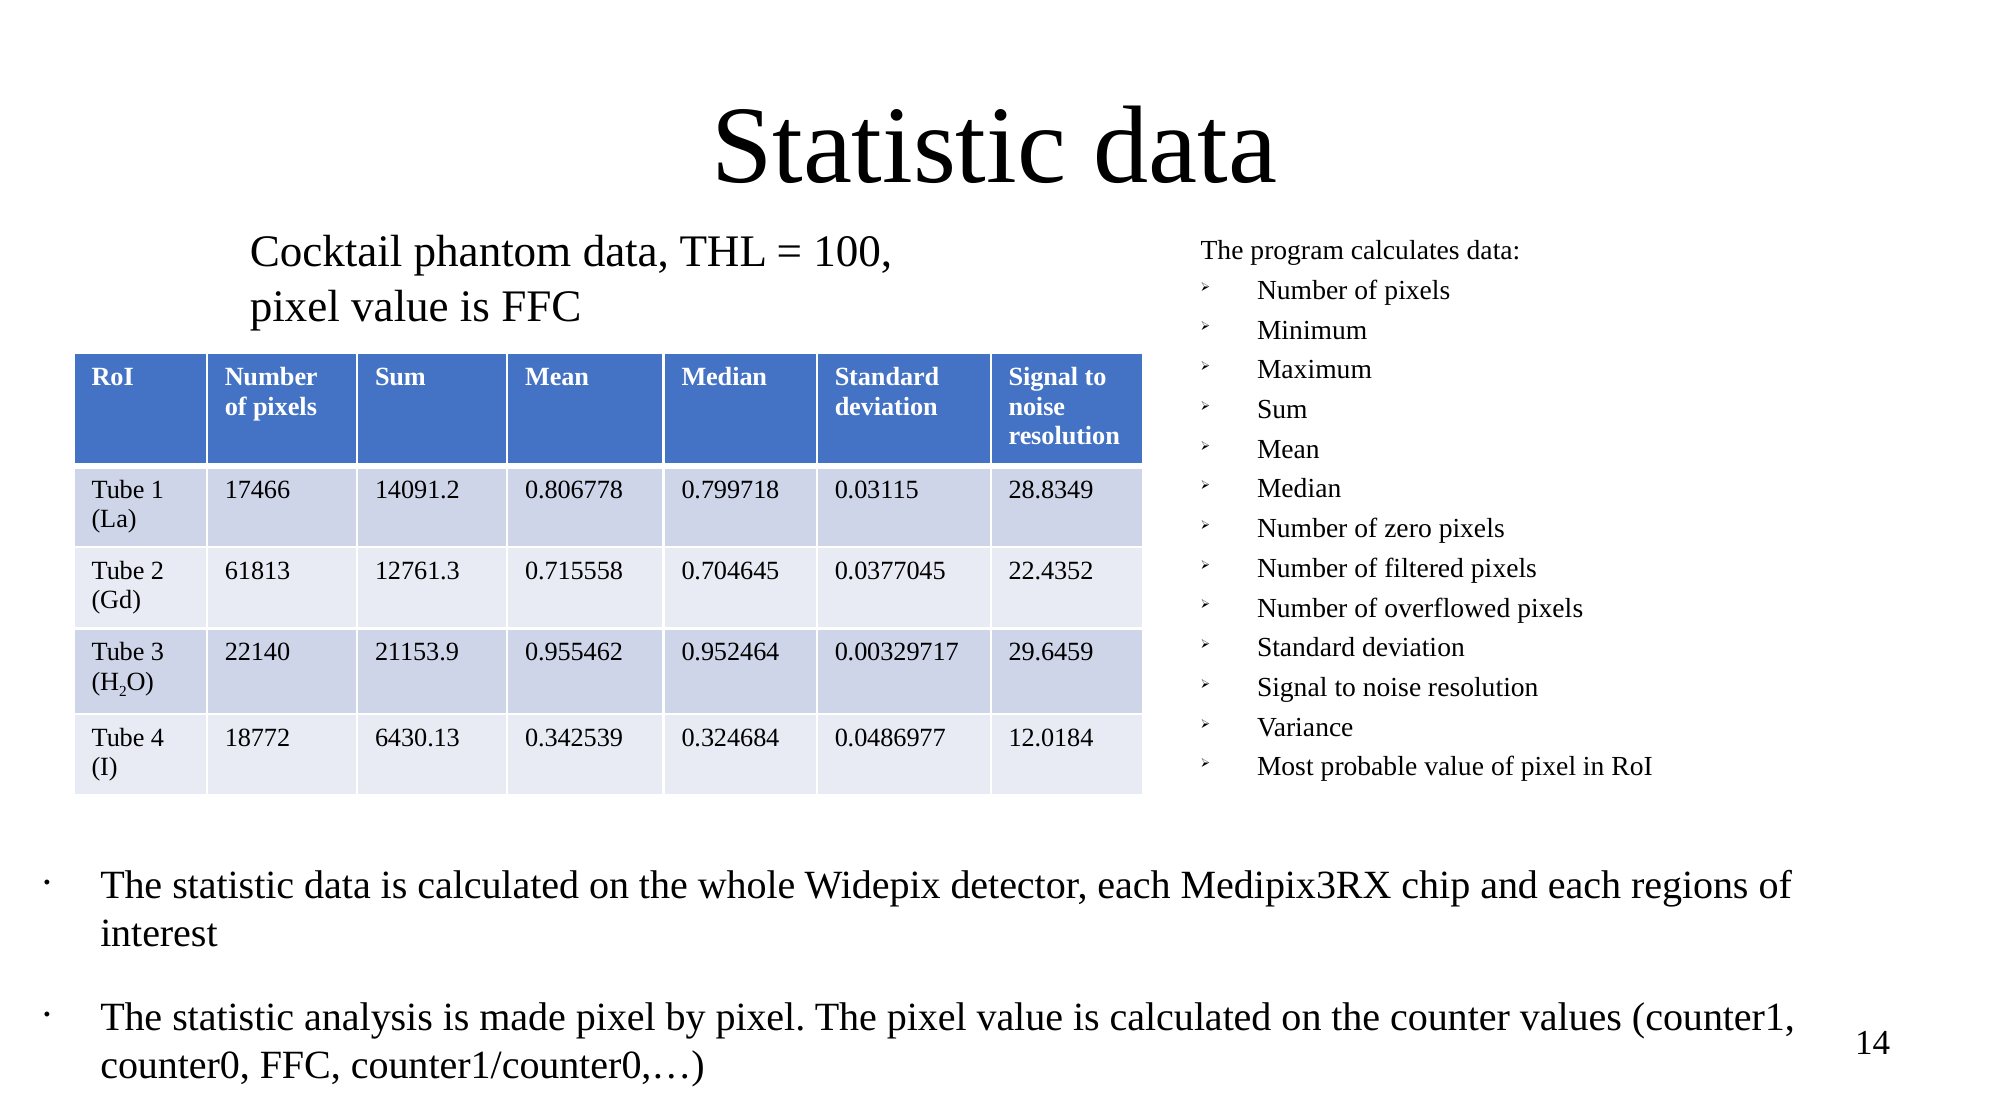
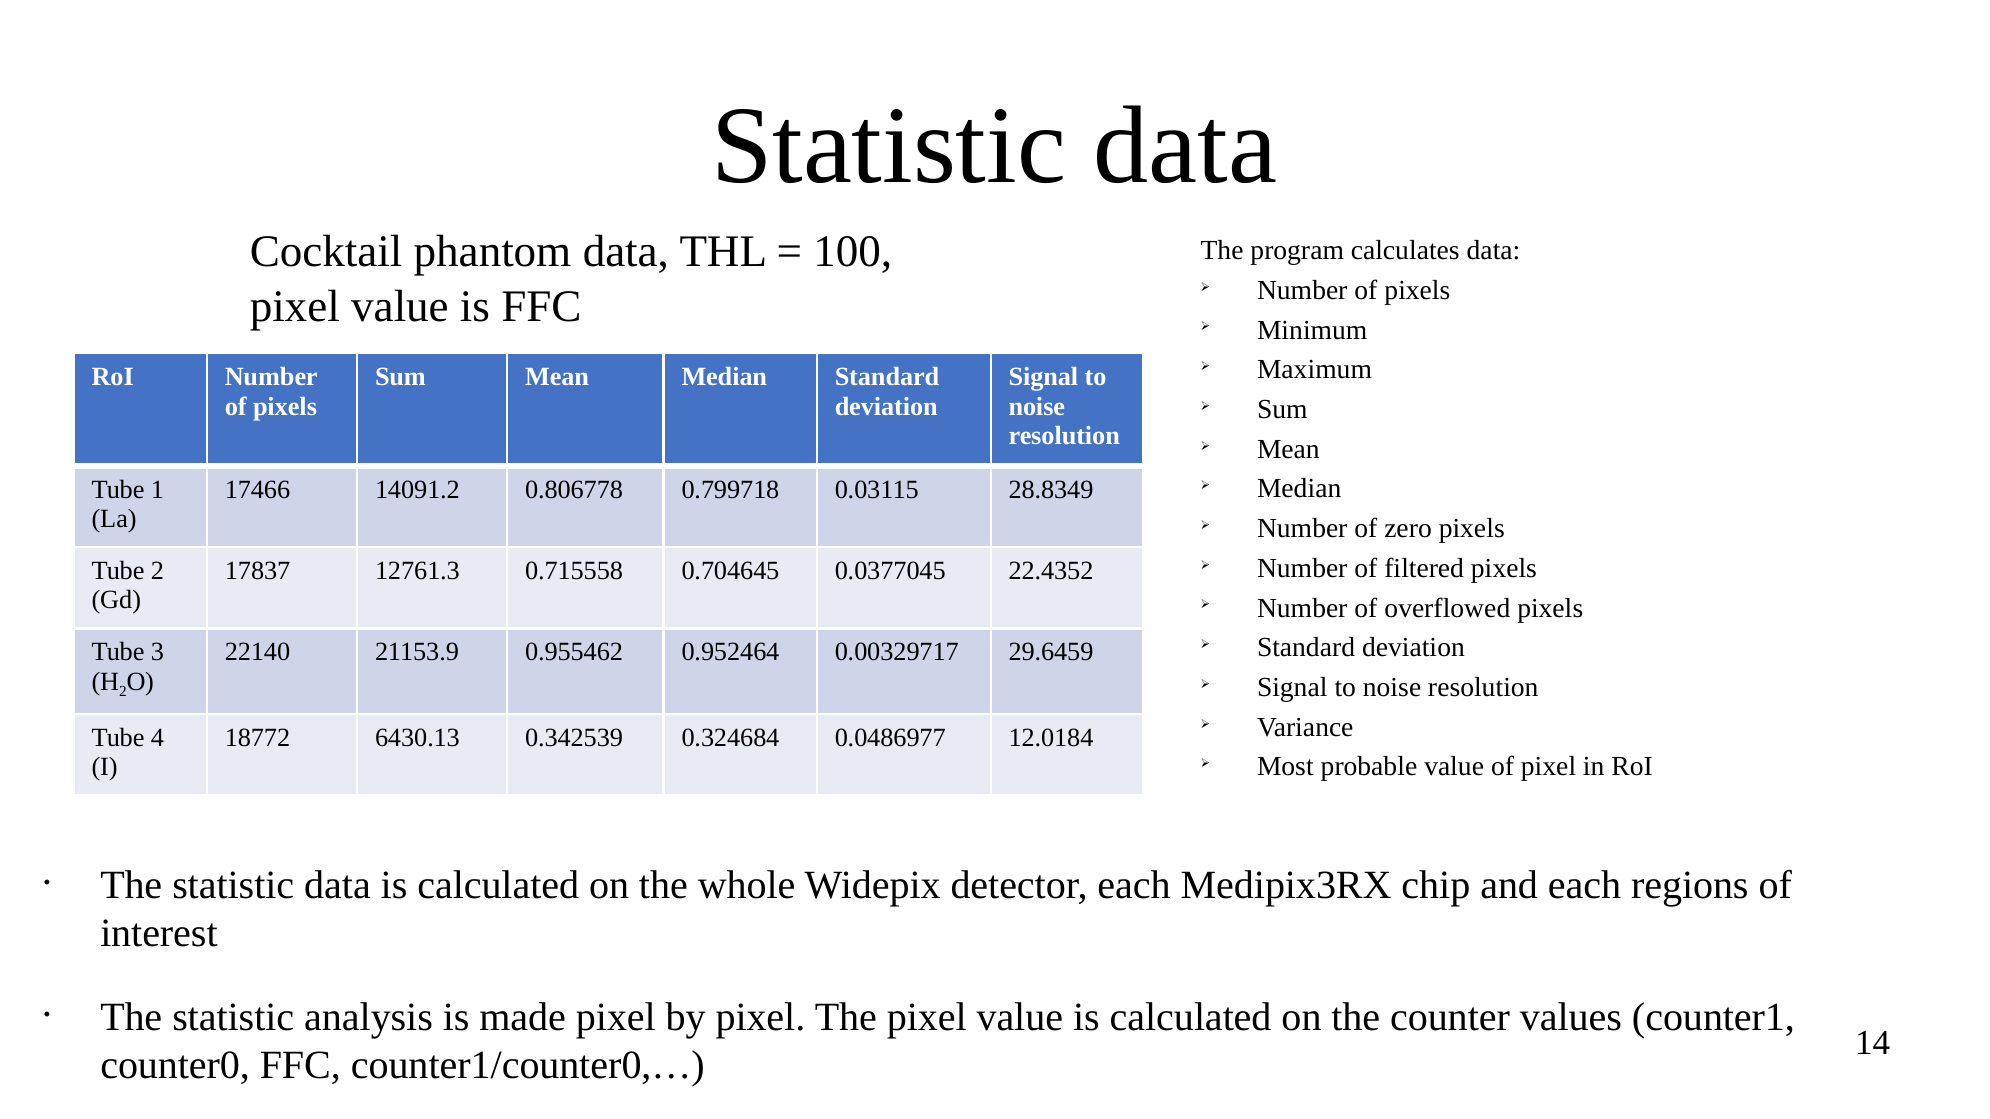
61813: 61813 -> 17837
